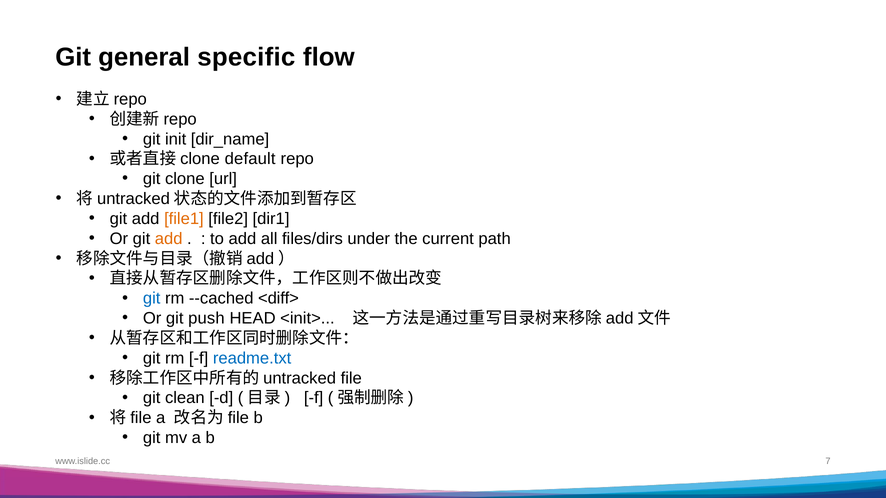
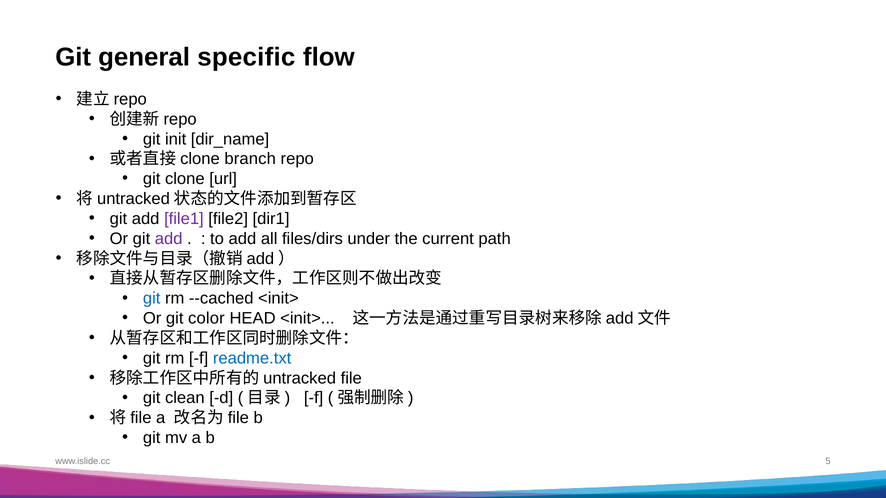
default: default -> branch
file1 colour: orange -> purple
add at (169, 239) colour: orange -> purple
--cached <diff>: <diff> -> <init>
push: push -> color
7: 7 -> 5
